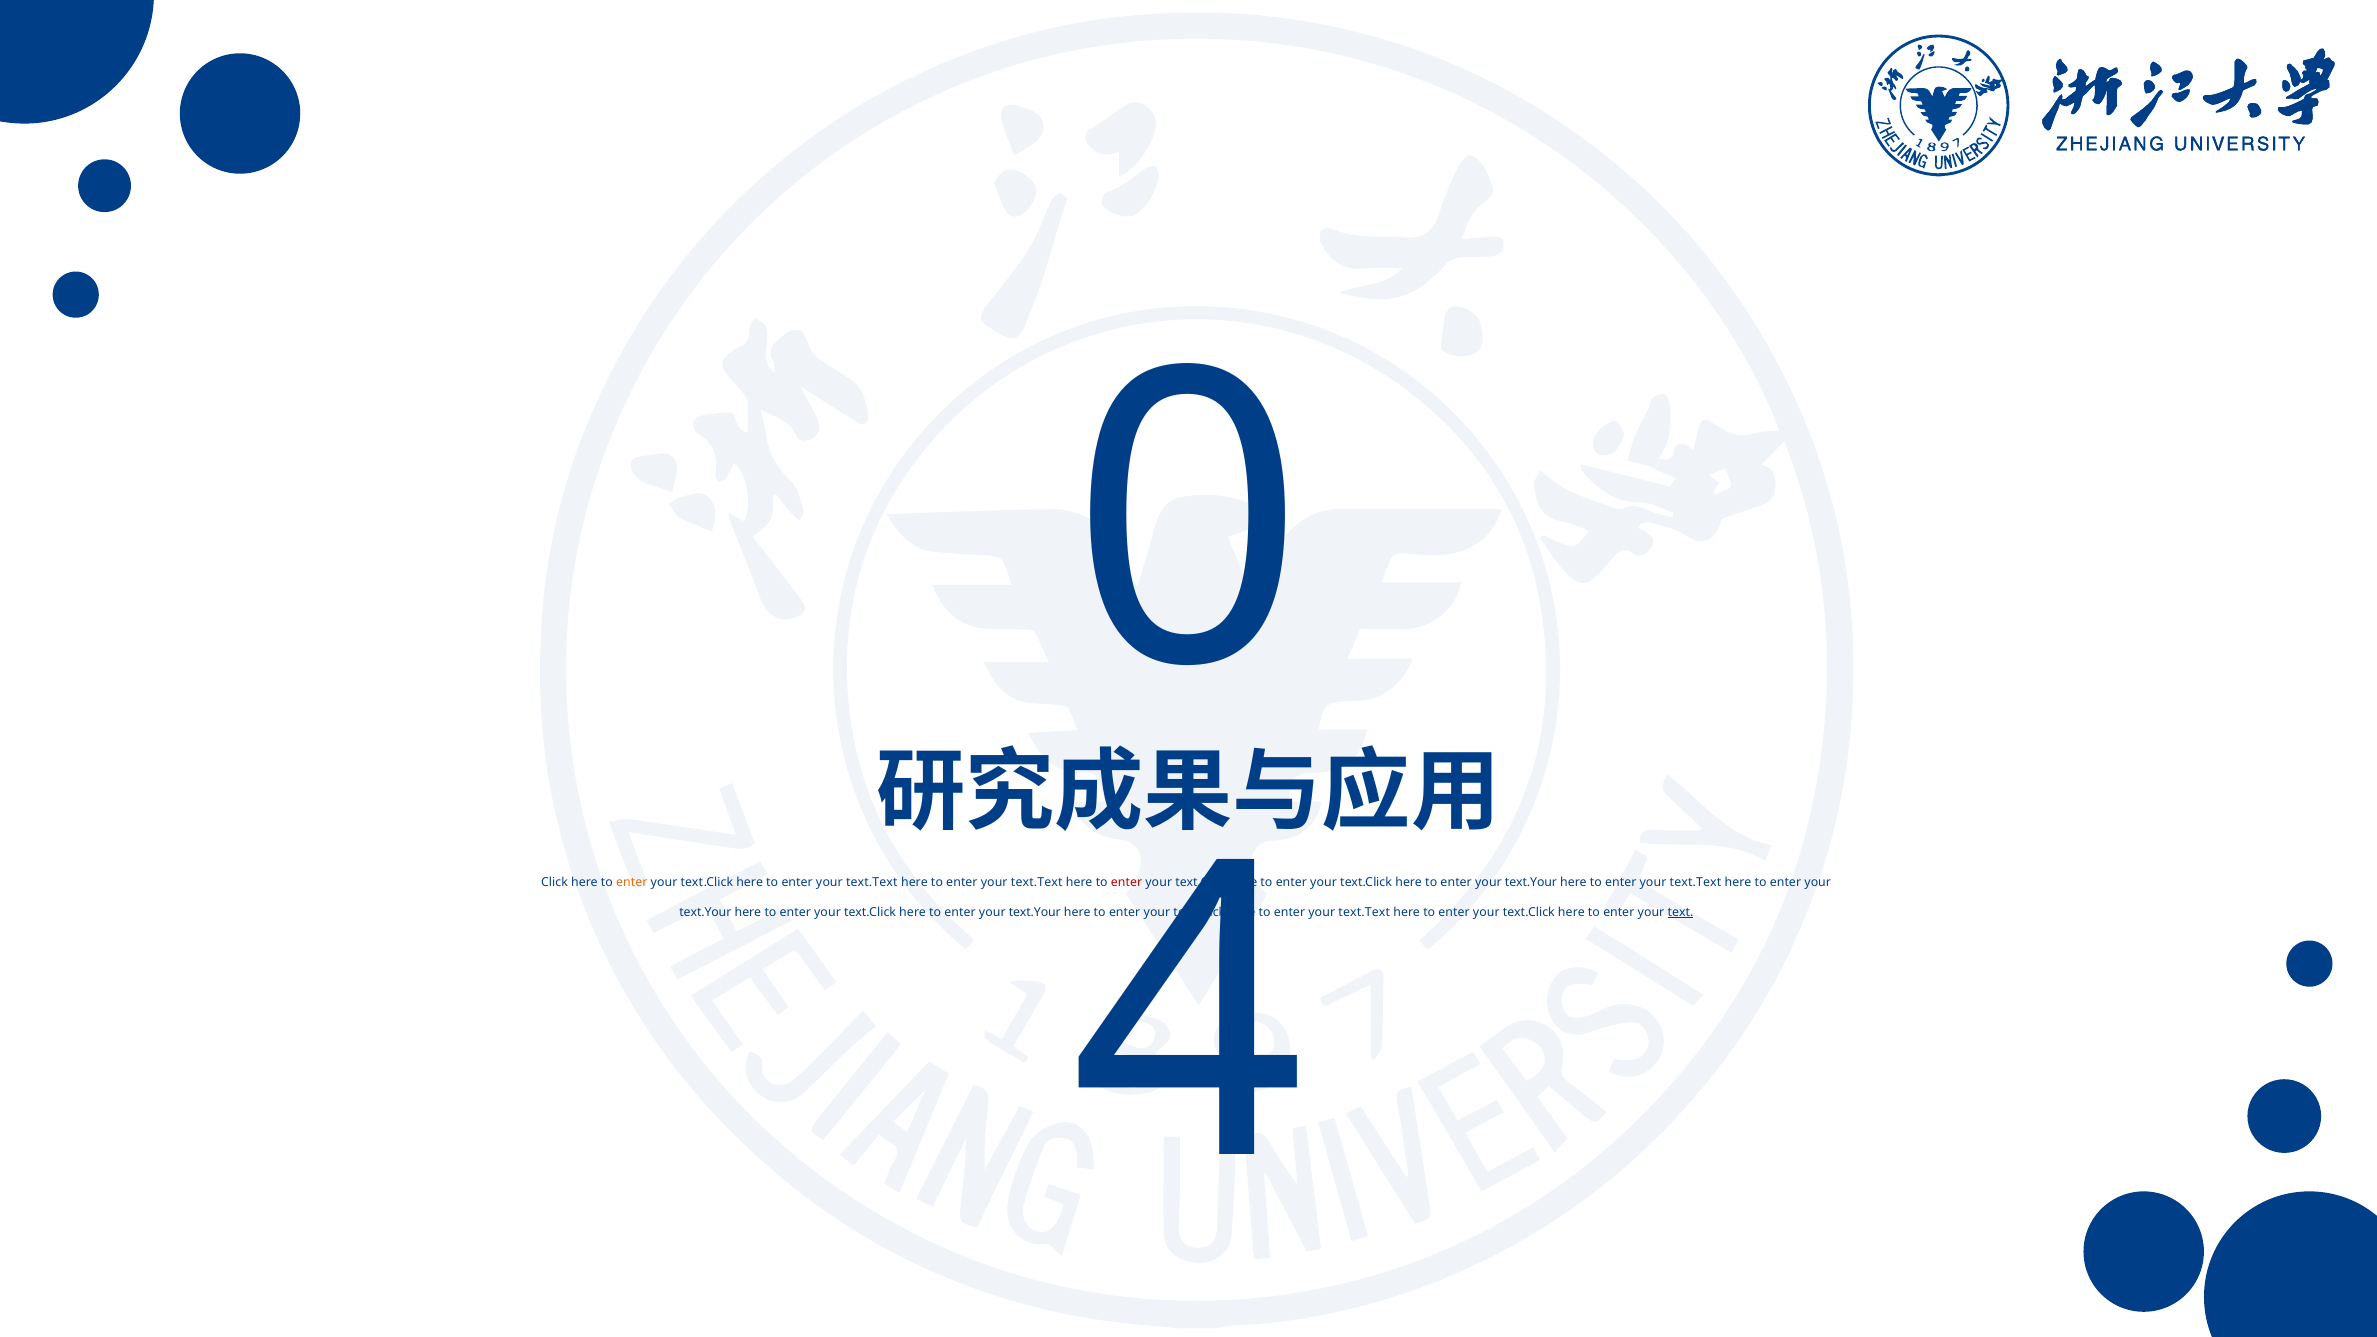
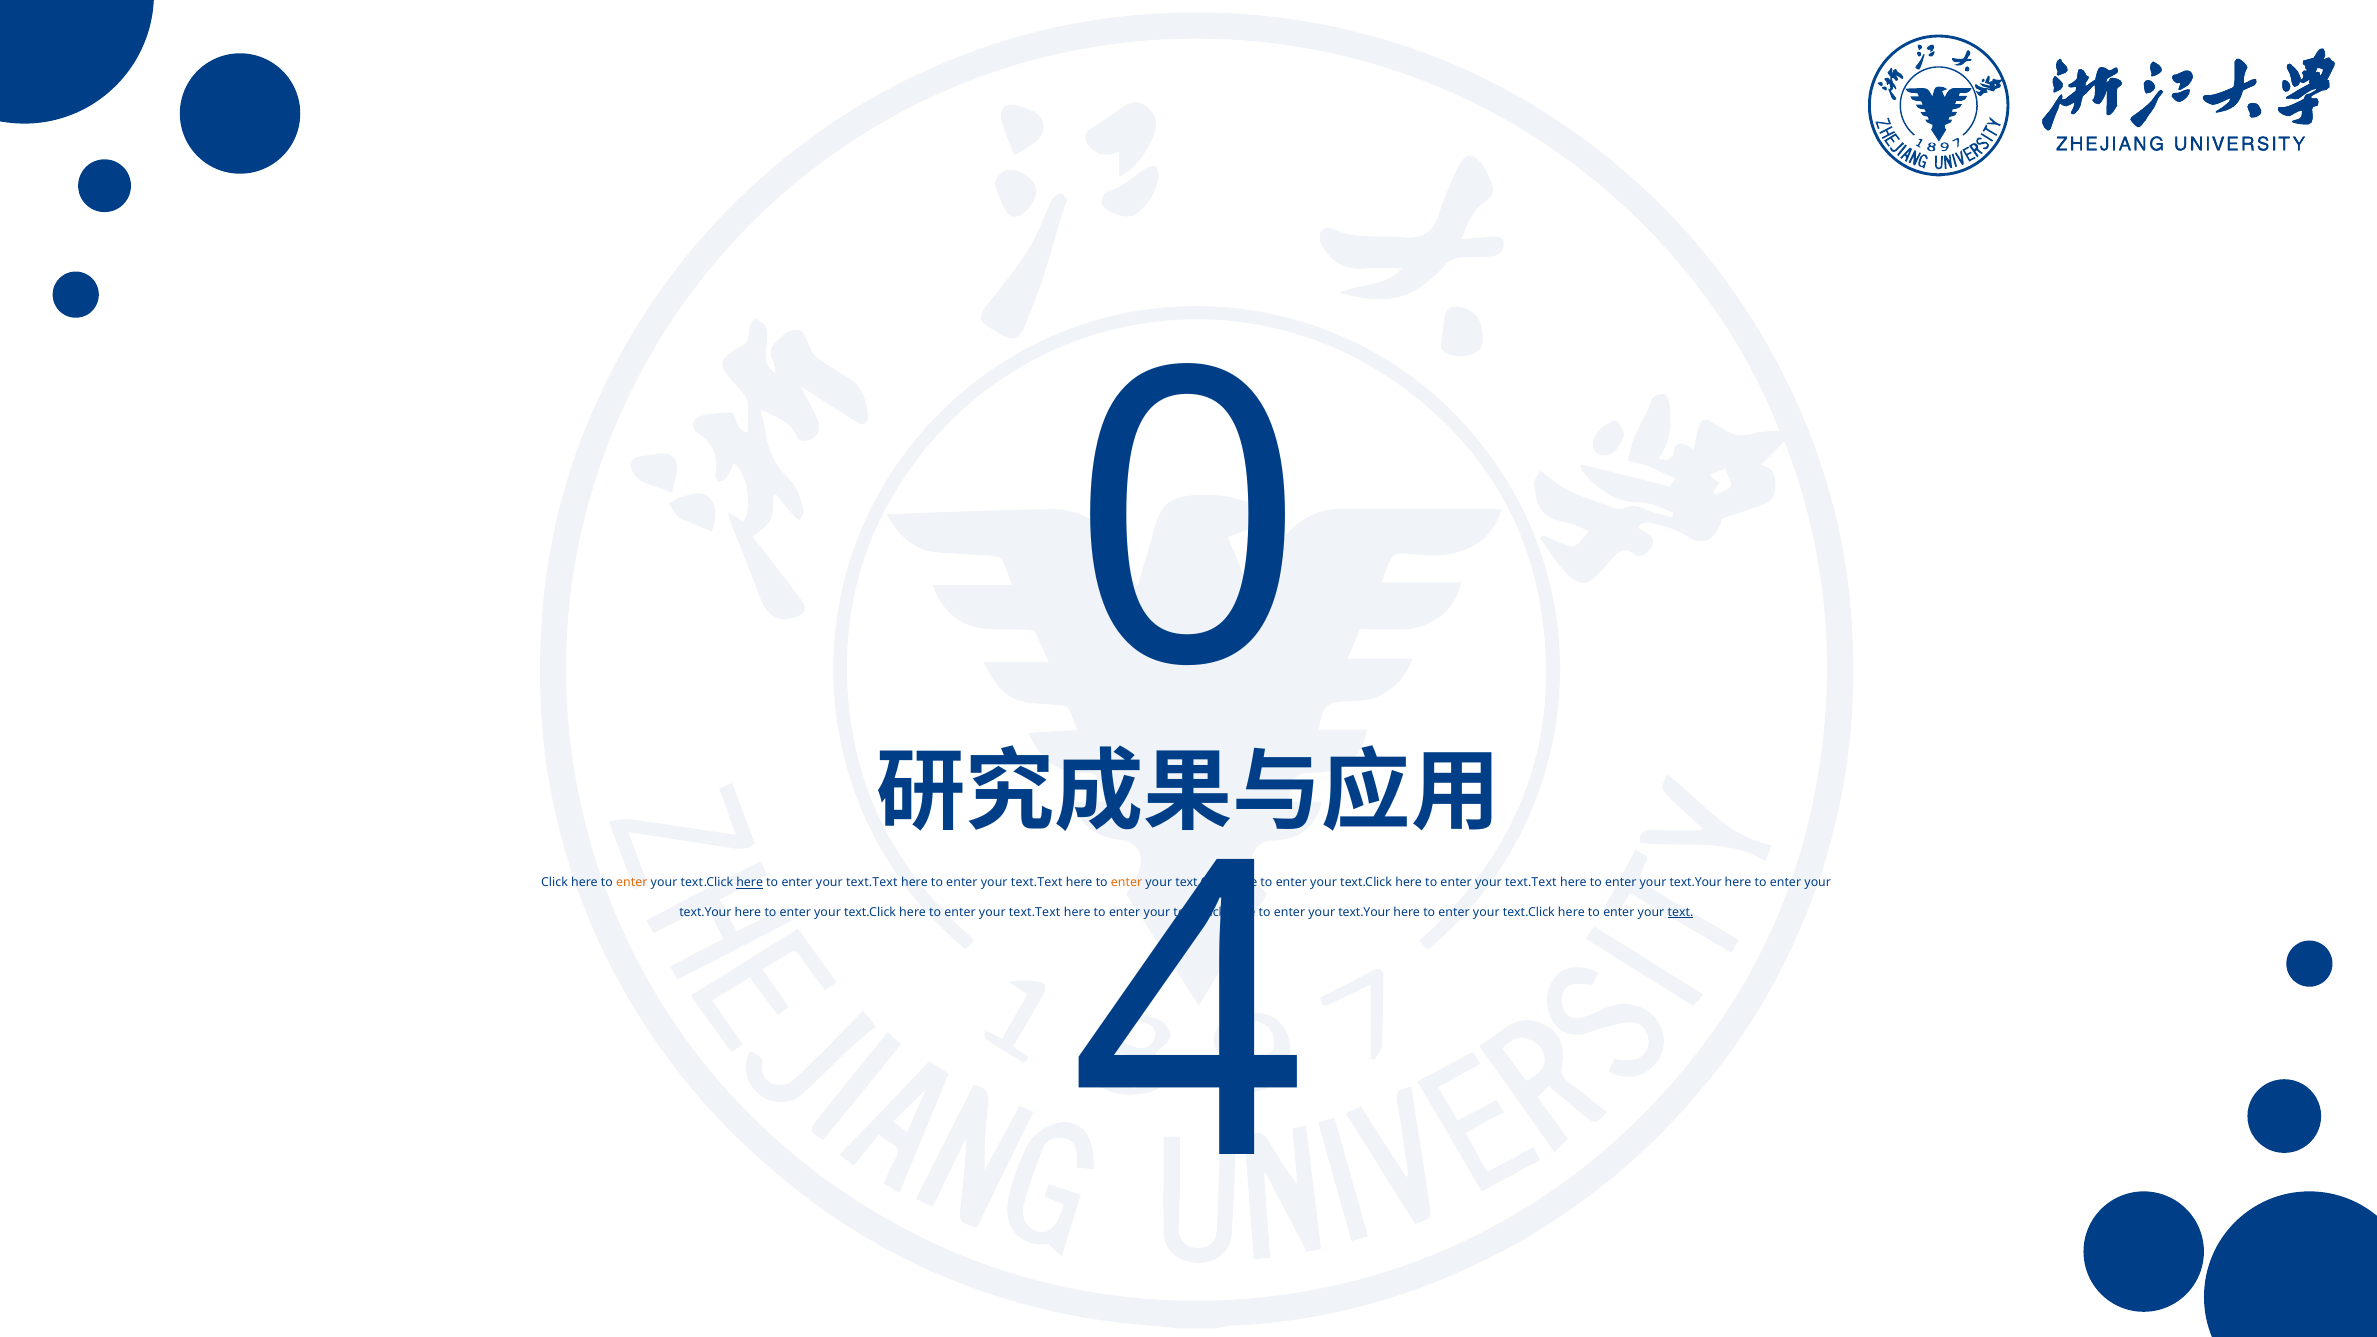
here at (750, 883) underline: none -> present
enter at (1127, 883) colour: red -> orange
text.Your at (1531, 883): text.Your -> text.Text
text.Text at (1695, 883): text.Text -> text.Your
text.Your at (1035, 912): text.Your -> text.Text
text.Text at (1364, 912): text.Text -> text.Your
